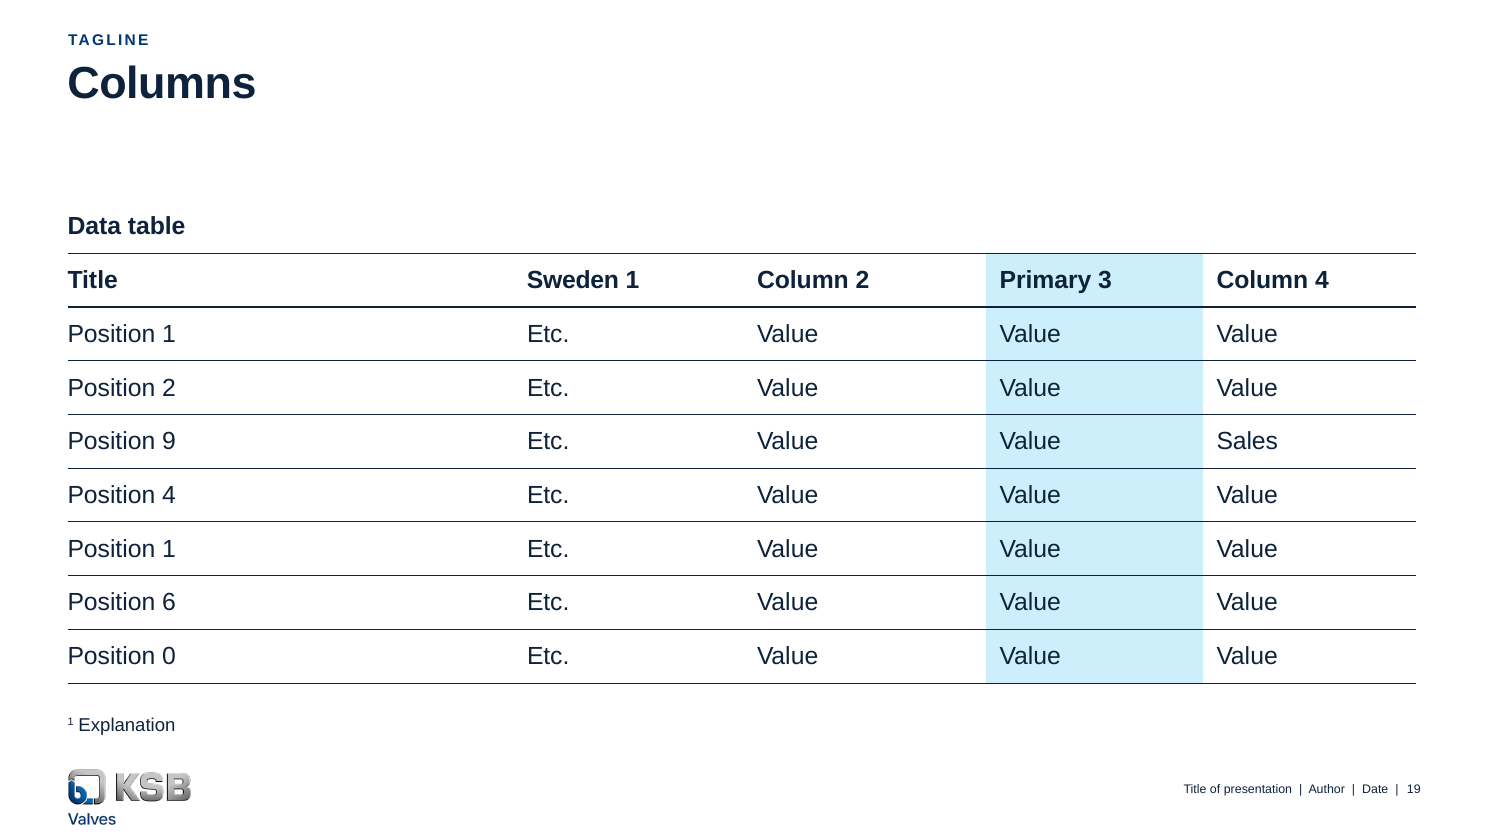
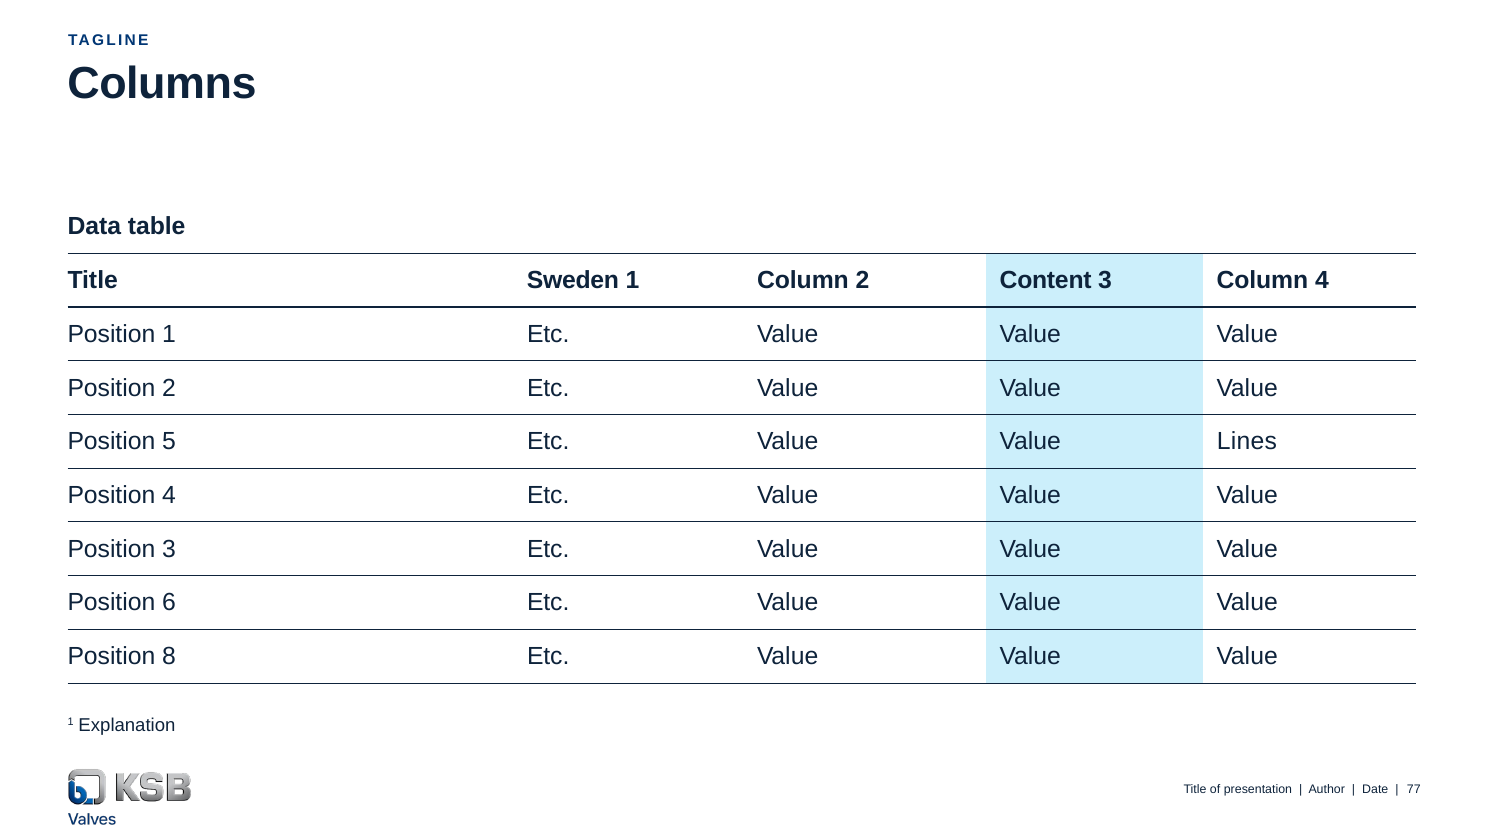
Primary: Primary -> Content
9: 9 -> 5
Sales: Sales -> Lines
1 at (169, 549): 1 -> 3
0: 0 -> 8
19: 19 -> 77
